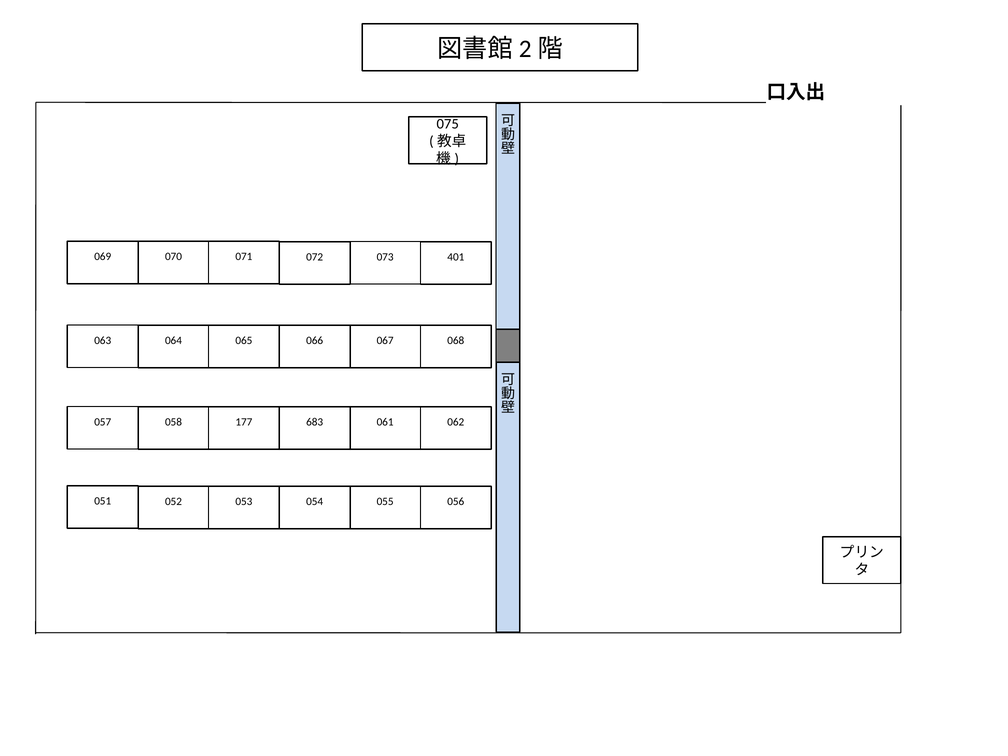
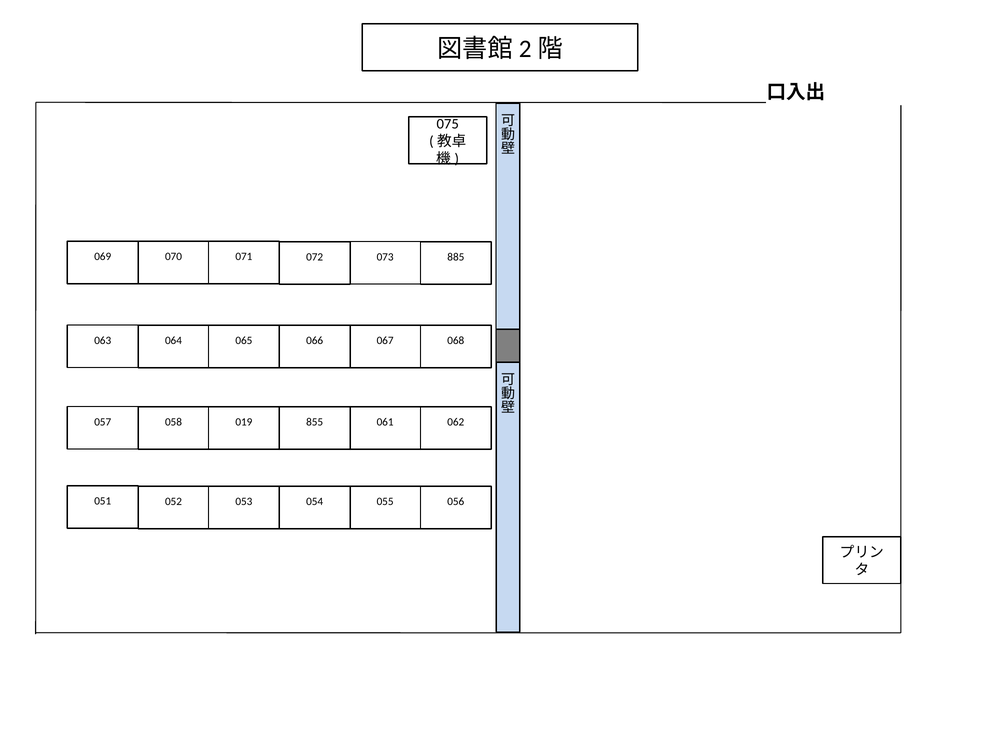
401: 401 -> 885
683: 683 -> 855
177: 177 -> 019
